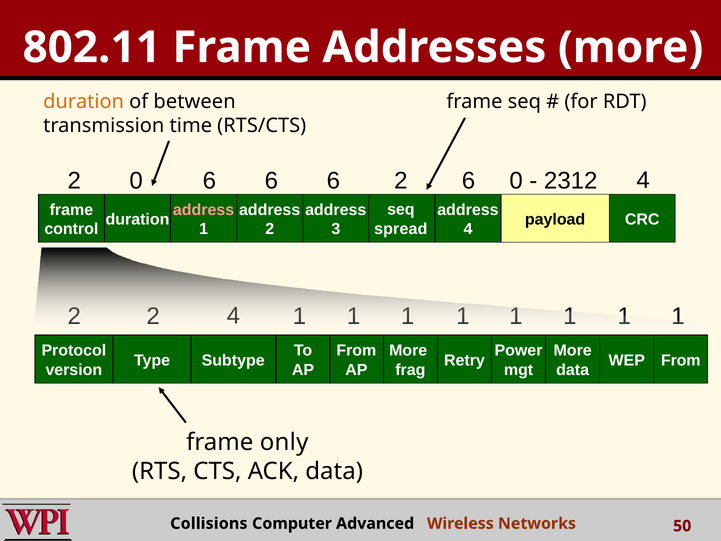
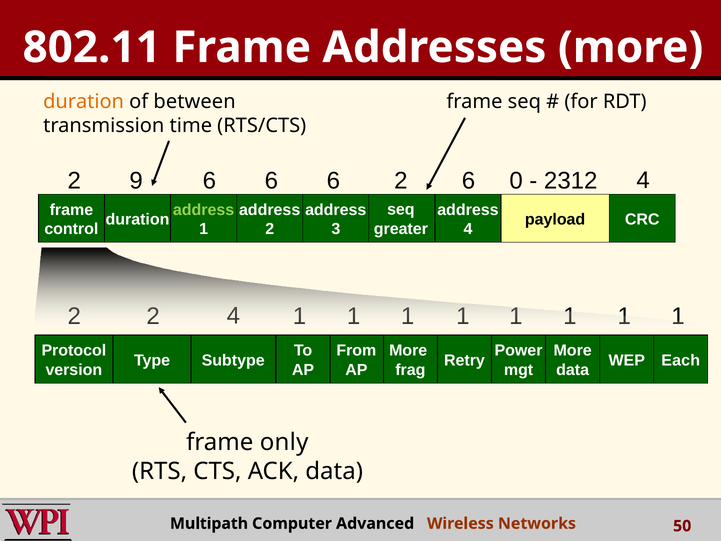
2 0: 0 -> 9
address at (204, 210) colour: pink -> light green
spread: spread -> greater
Retry From: From -> Each
Collisions: Collisions -> Multipath
